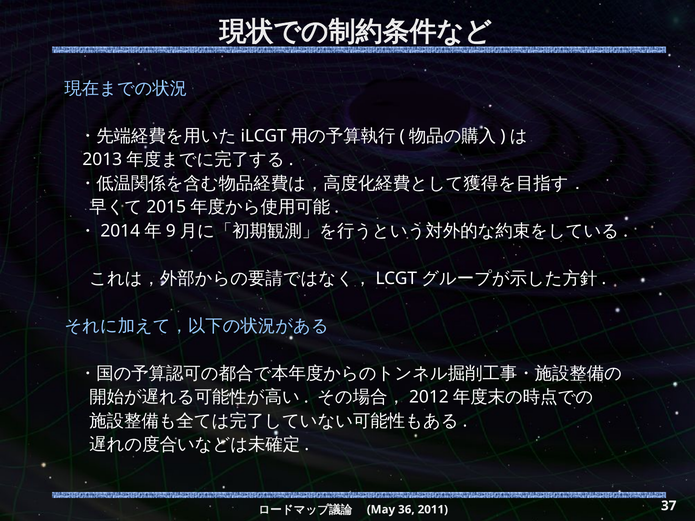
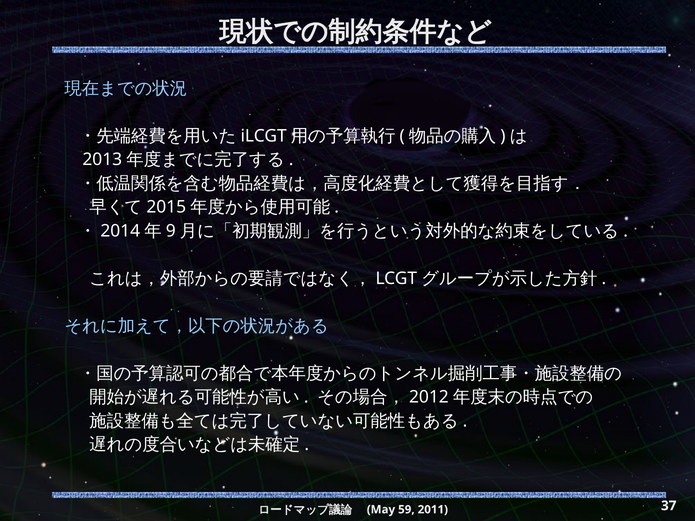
36: 36 -> 59
